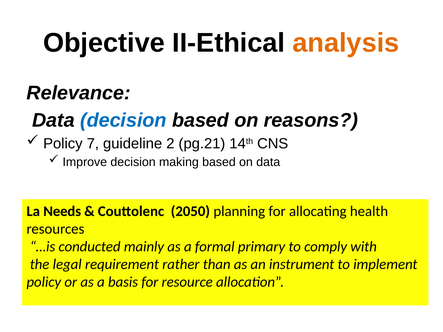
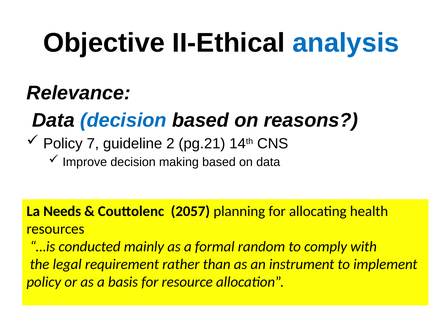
analysis colour: orange -> blue
2050: 2050 -> 2057
primary: primary -> random
